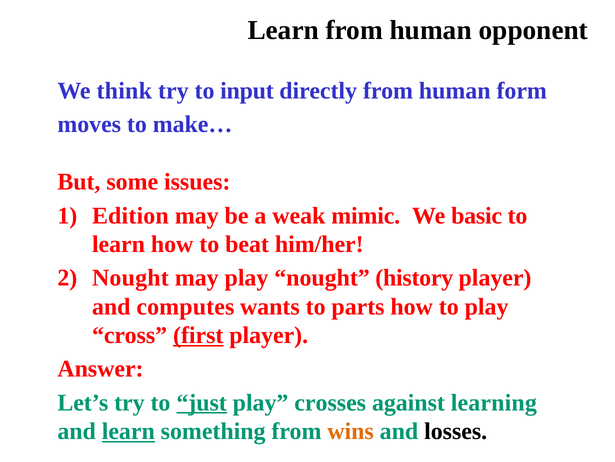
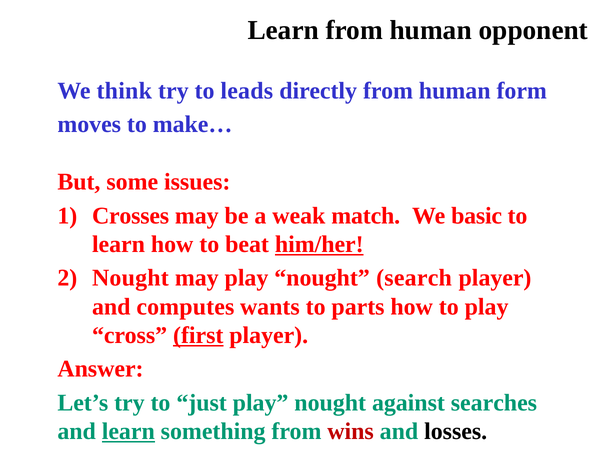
input: input -> leads
Edition: Edition -> Crosses
mimic: mimic -> match
him/her underline: none -> present
history: history -> search
just underline: present -> none
crosses at (330, 402): crosses -> nought
learning: learning -> searches
wins colour: orange -> red
